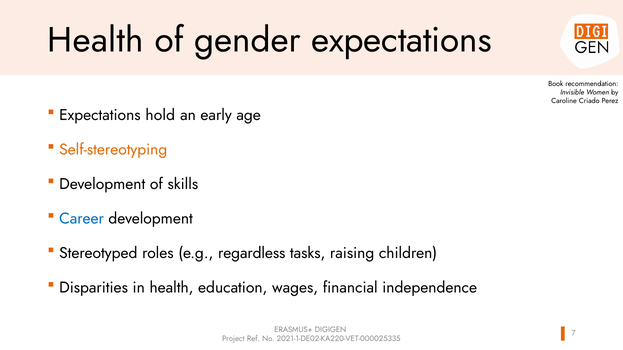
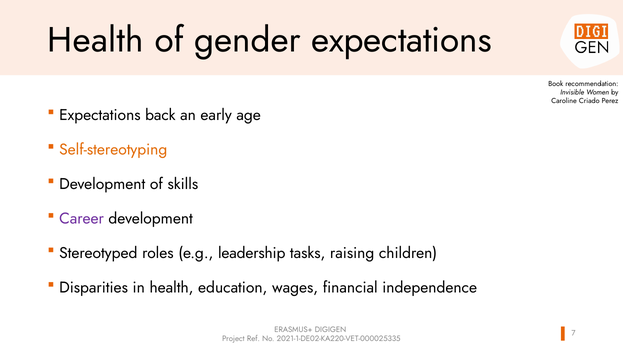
hold: hold -> back
Career colour: blue -> purple
regardless: regardless -> leadership
